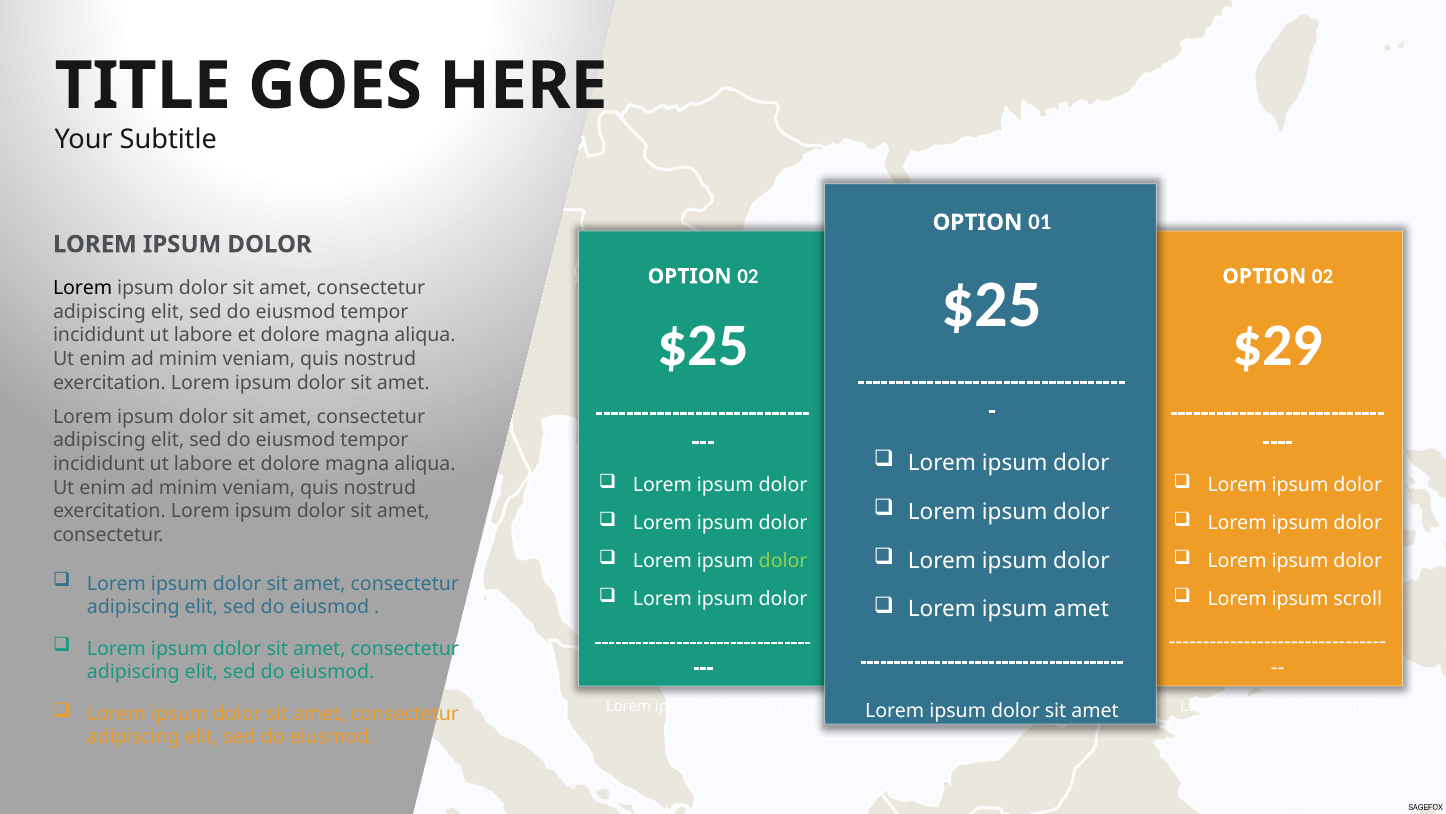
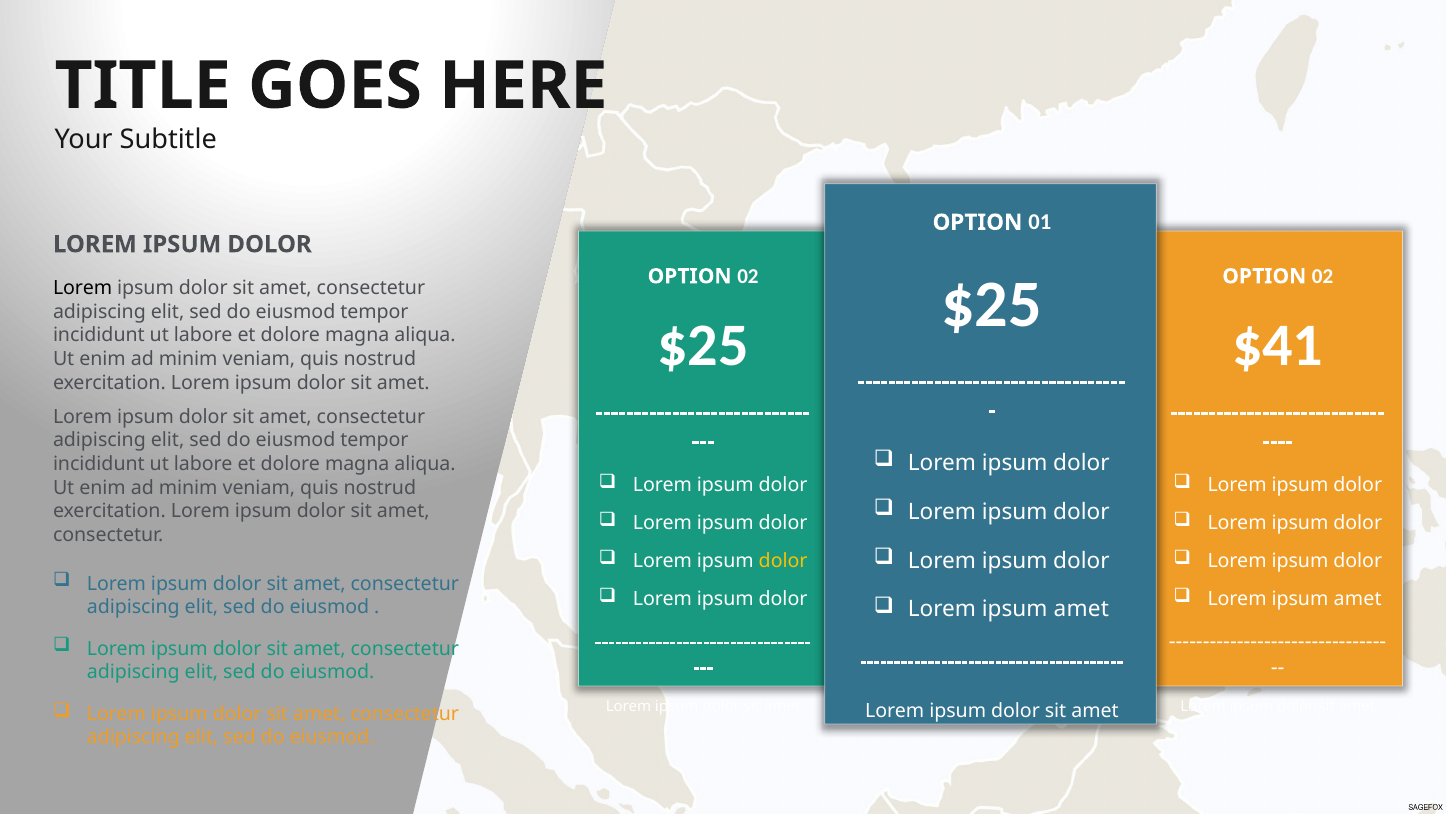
$29: $29 -> $41
dolor at (783, 561) colour: light green -> yellow
scroll at (1358, 599): scroll -> amet
